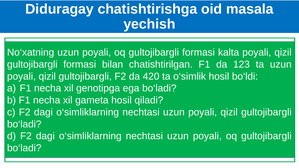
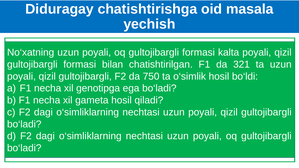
123: 123 -> 321
420: 420 -> 750
